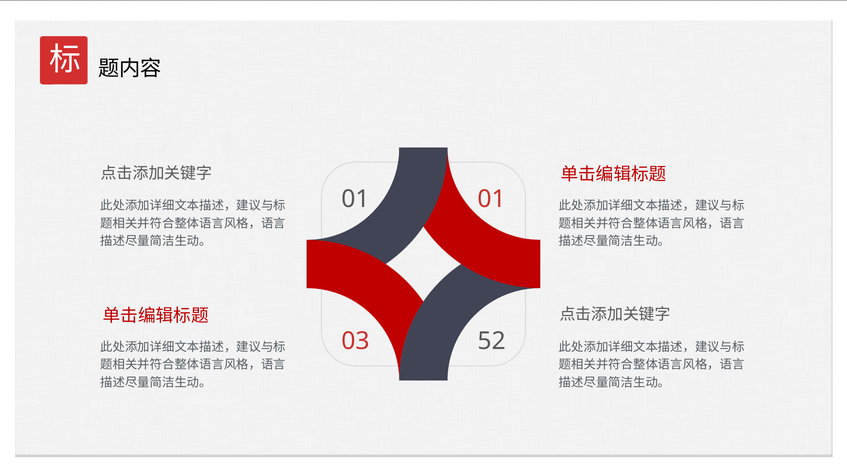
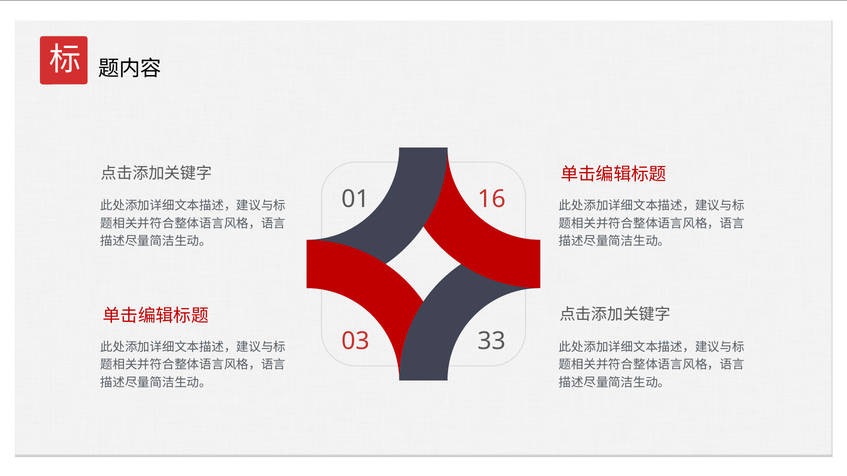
01 01: 01 -> 16
52: 52 -> 33
